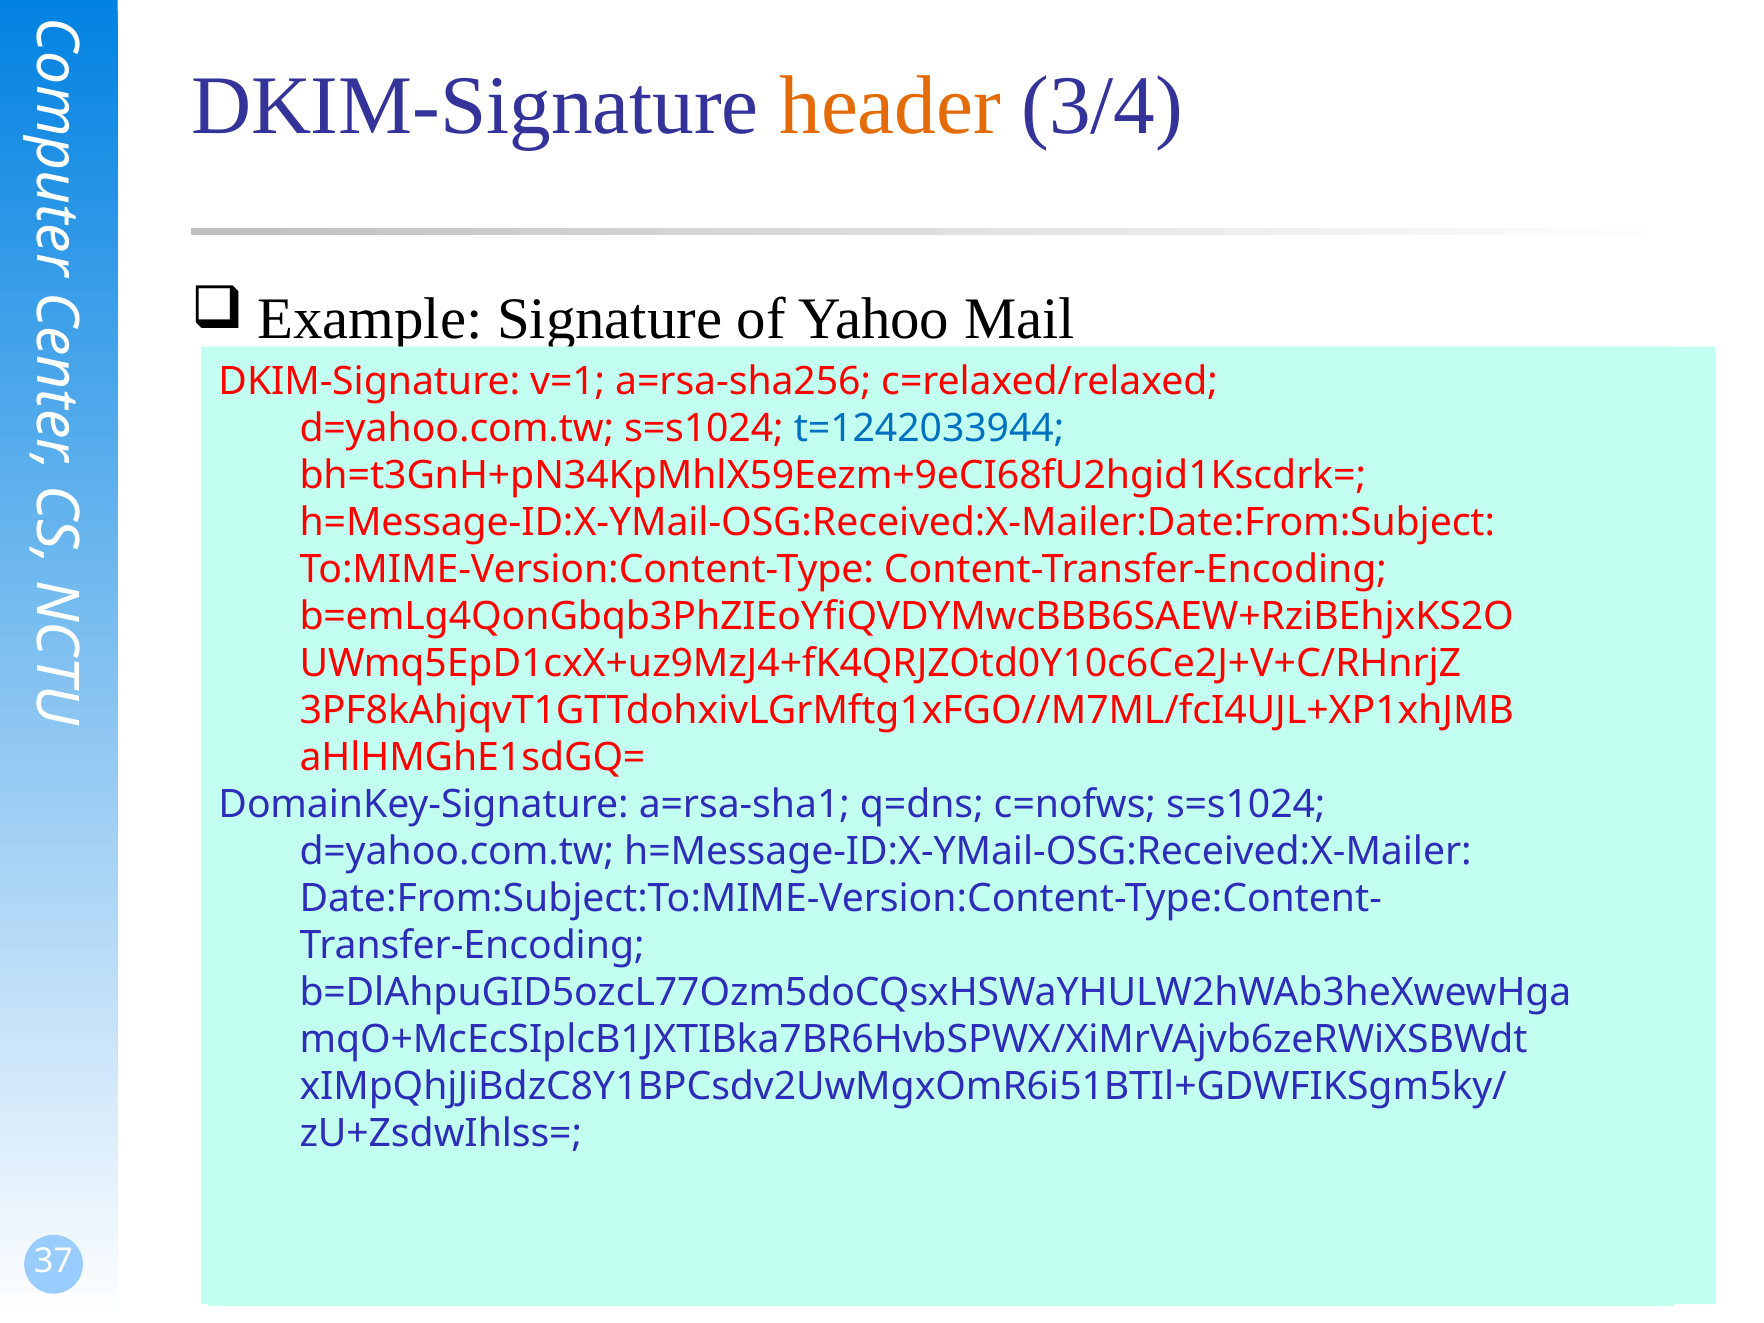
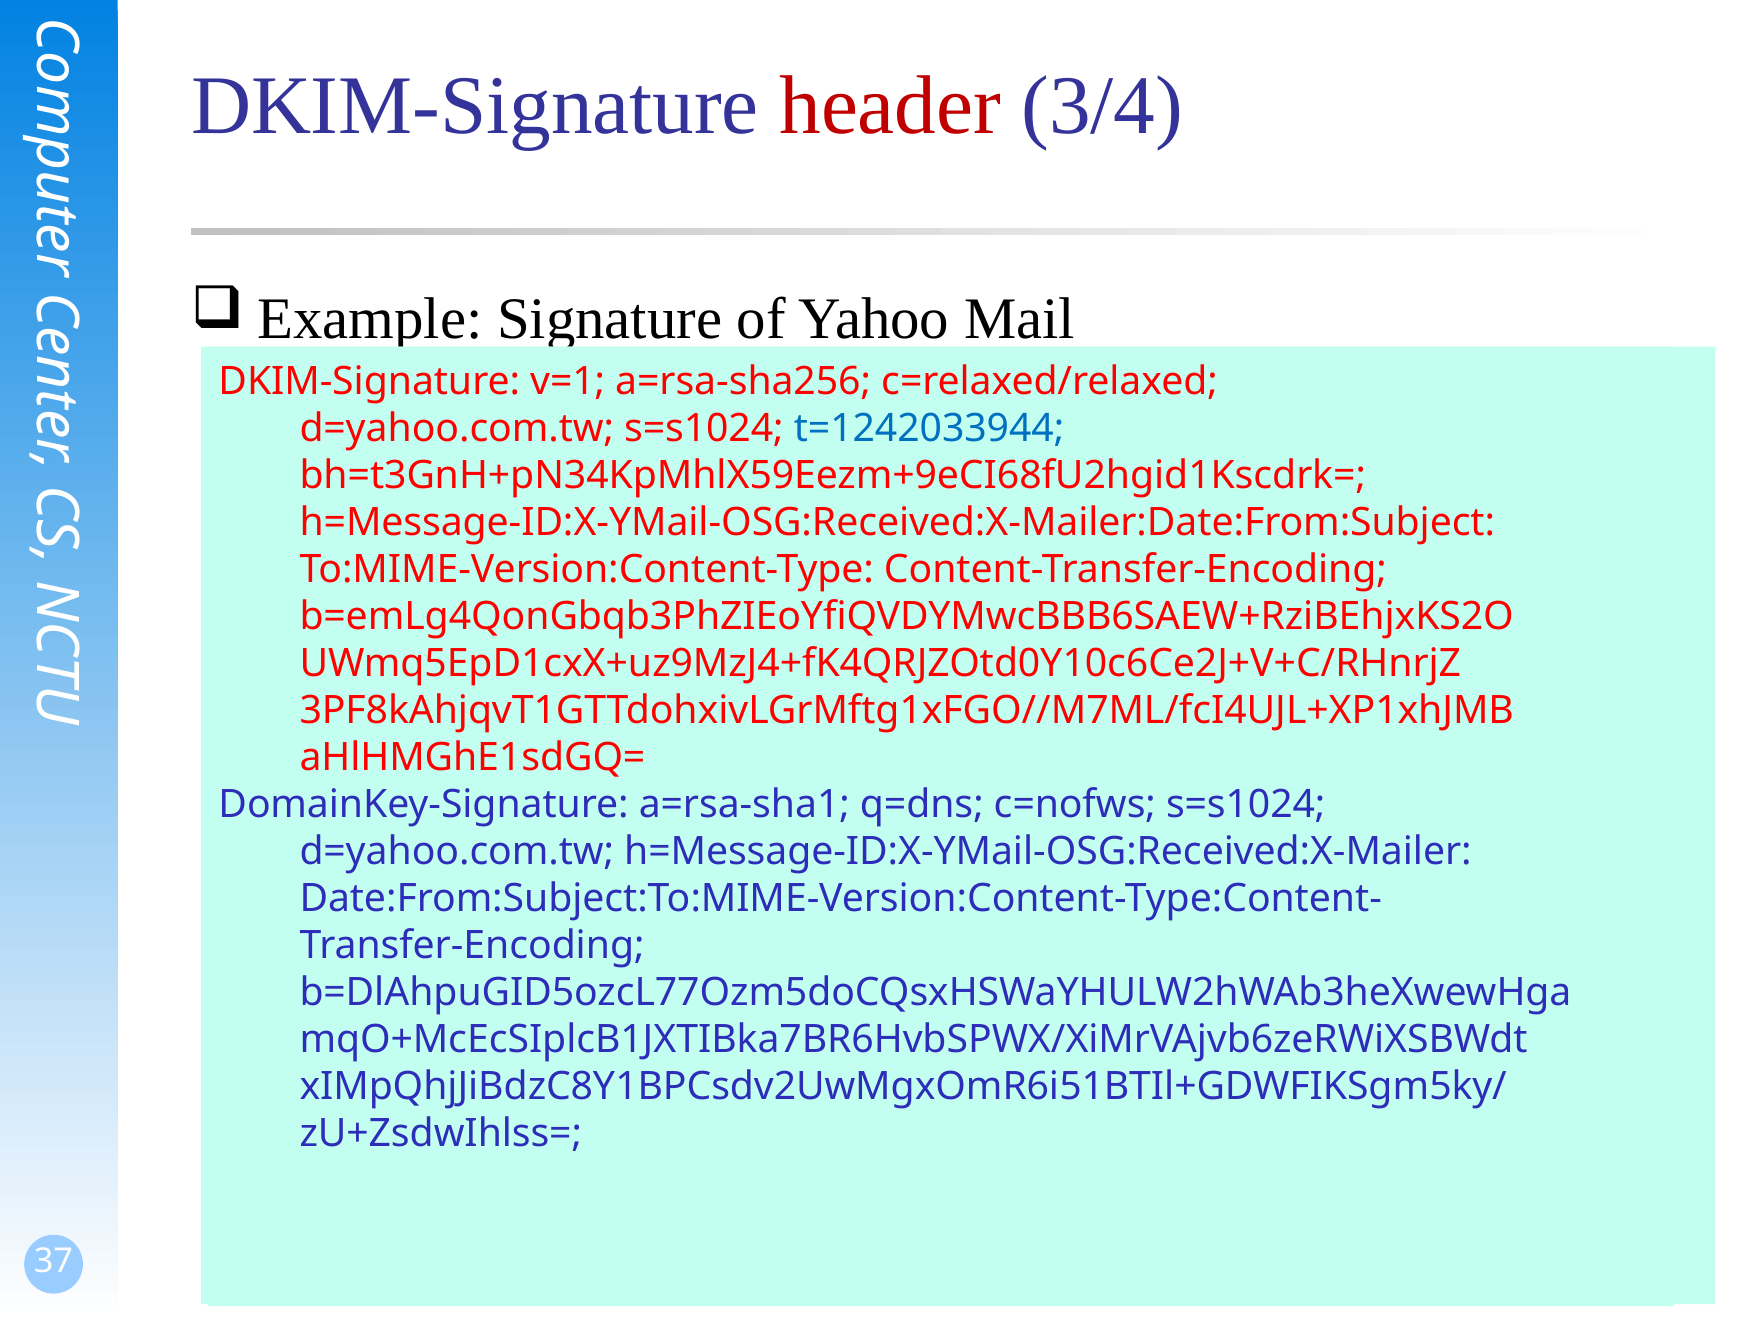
header colour: orange -> red
